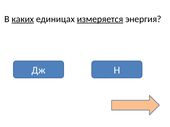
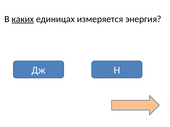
измеряется underline: present -> none
